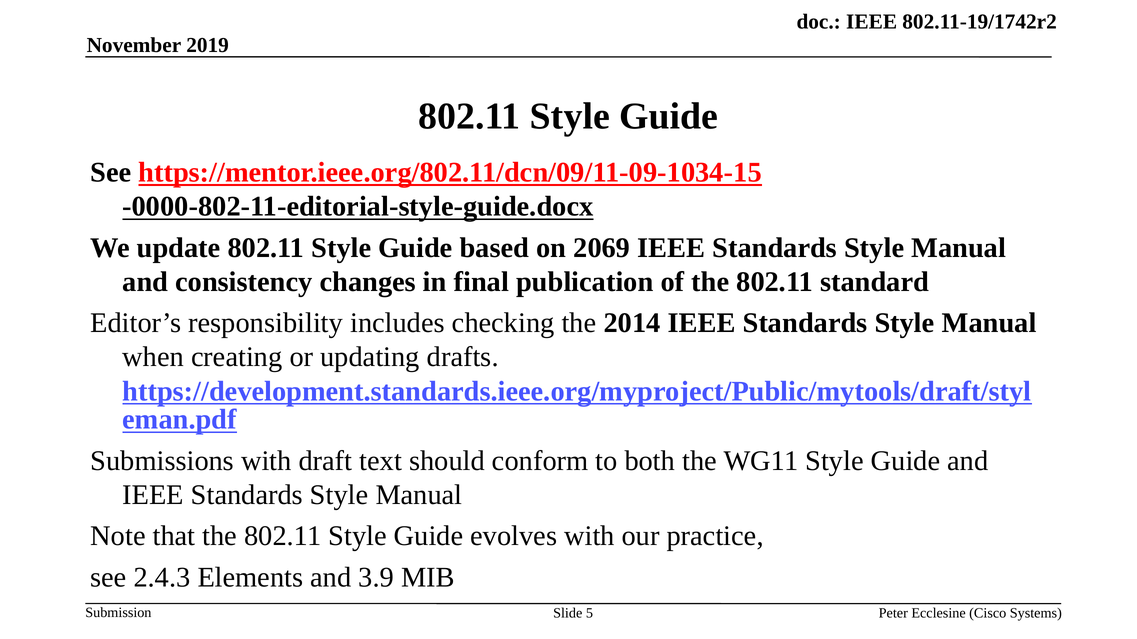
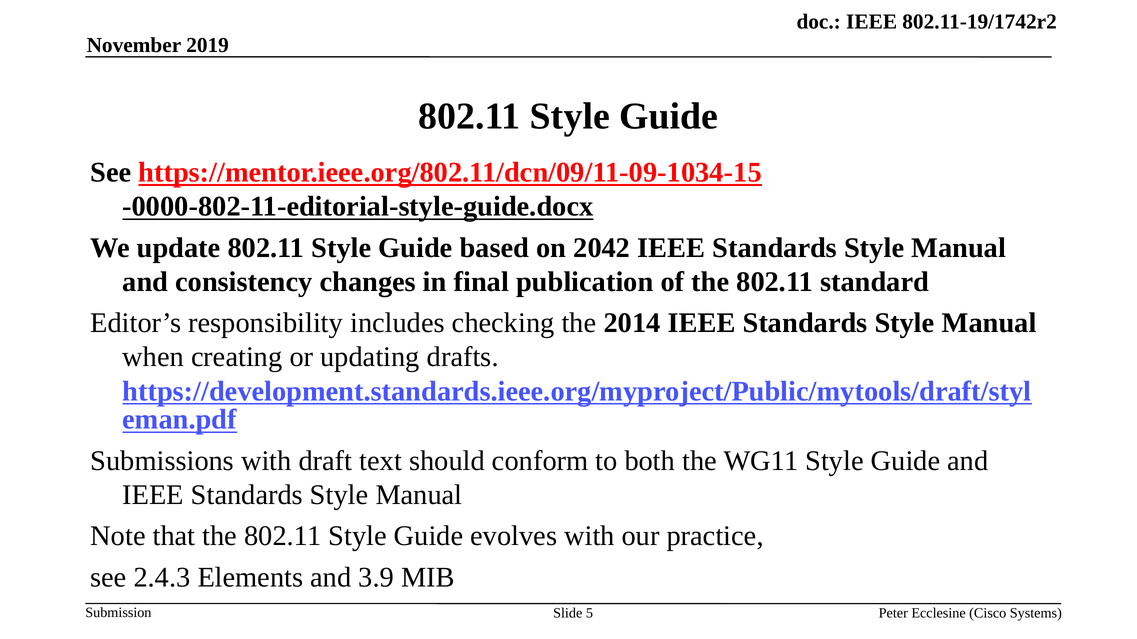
2069: 2069 -> 2042
